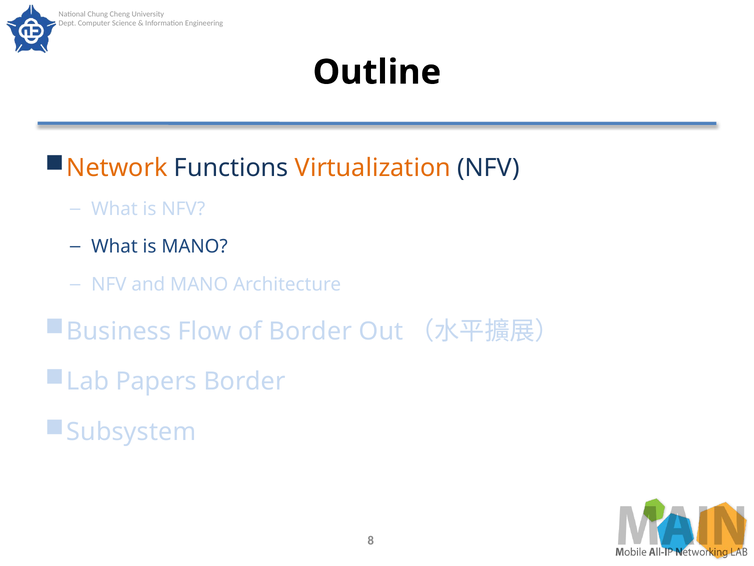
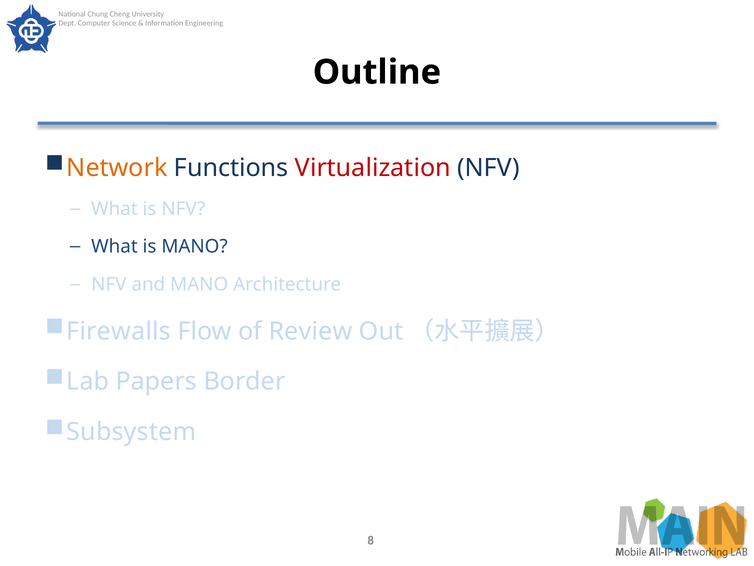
Virtualization colour: orange -> red
Business: Business -> Firewalls
of Border: Border -> Review
